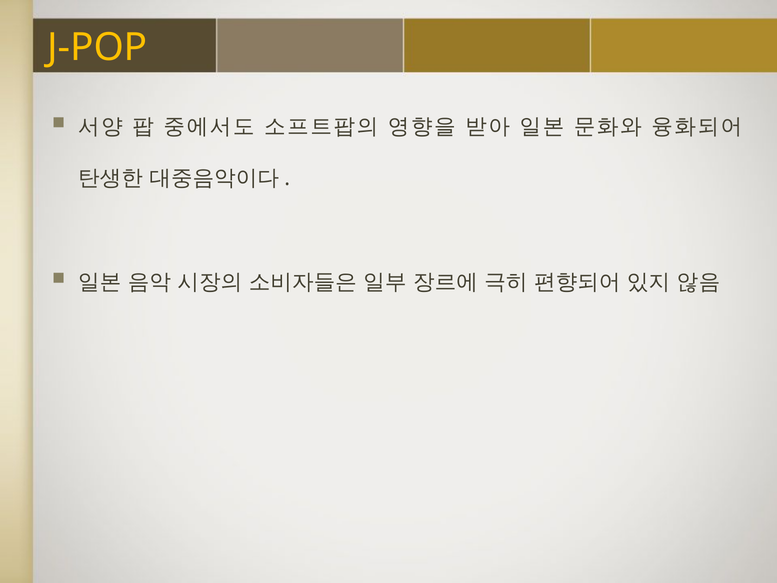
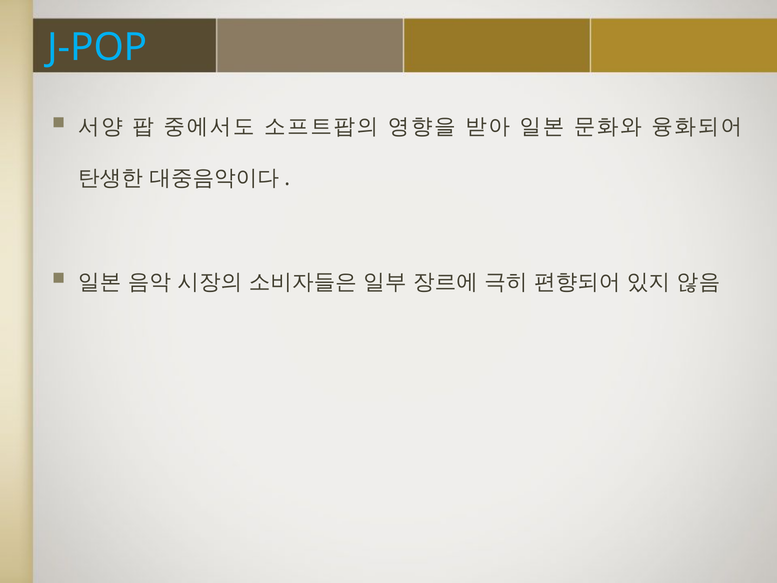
J-POP colour: yellow -> light blue
